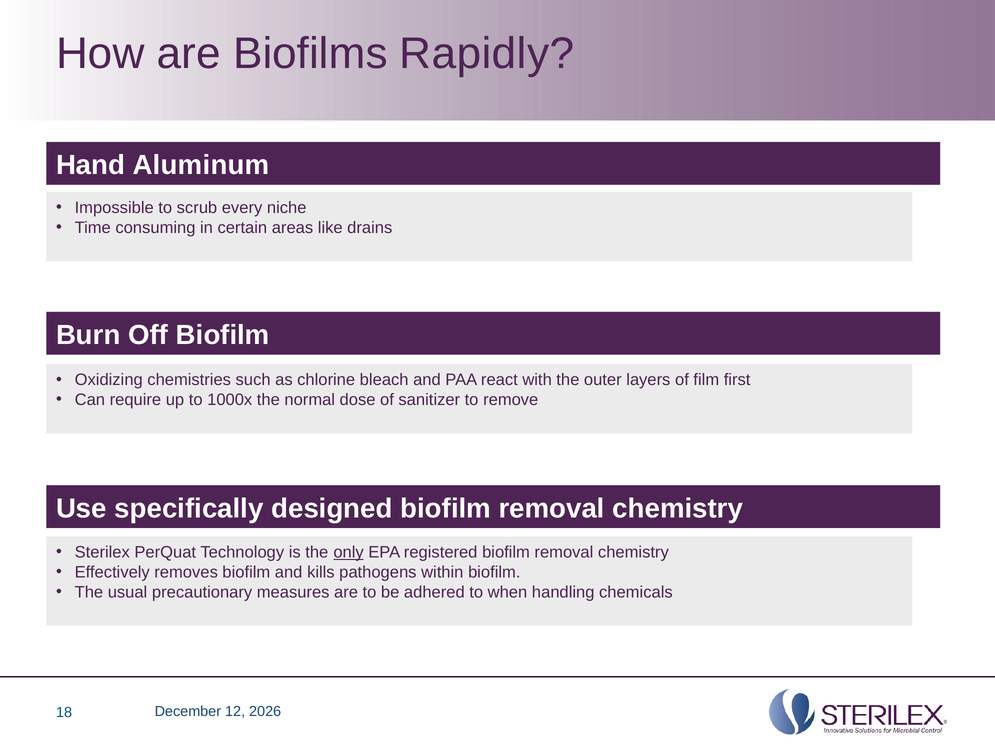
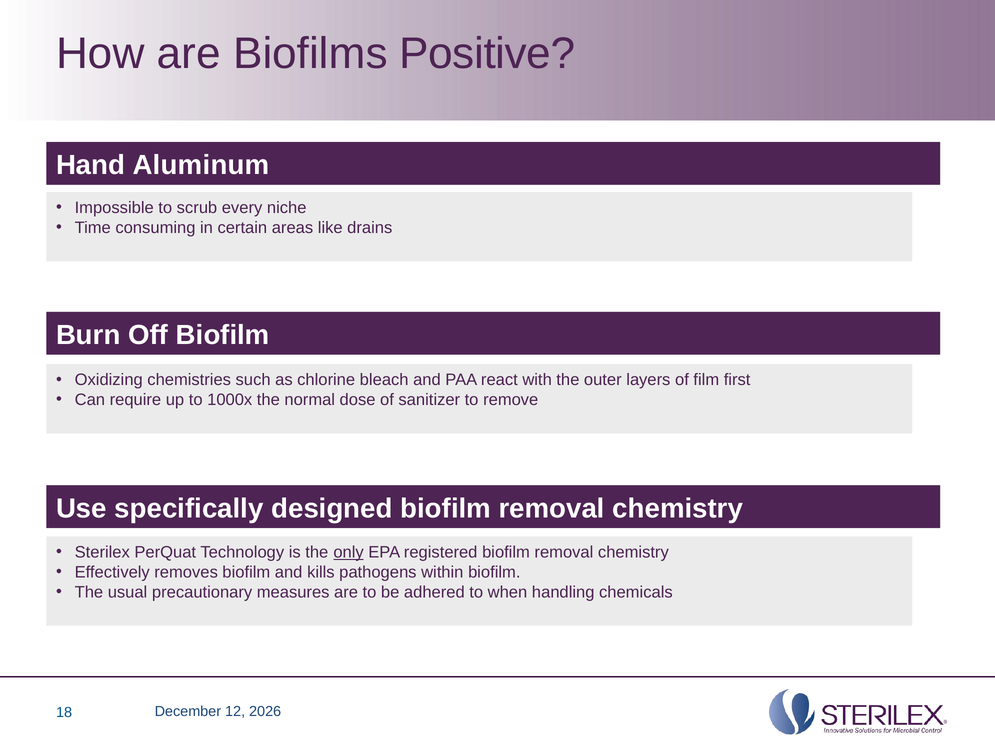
Rapidly: Rapidly -> Positive
